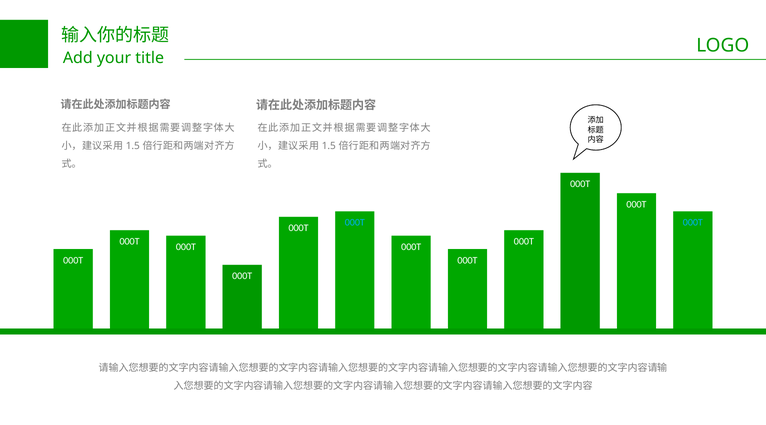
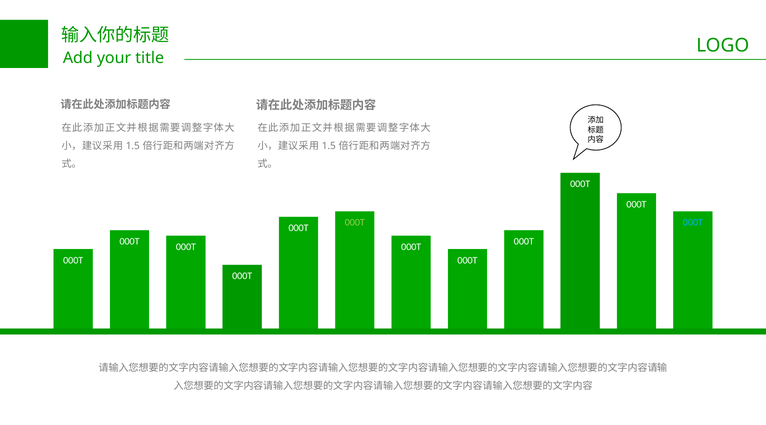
000T at (355, 223) colour: light blue -> light green
